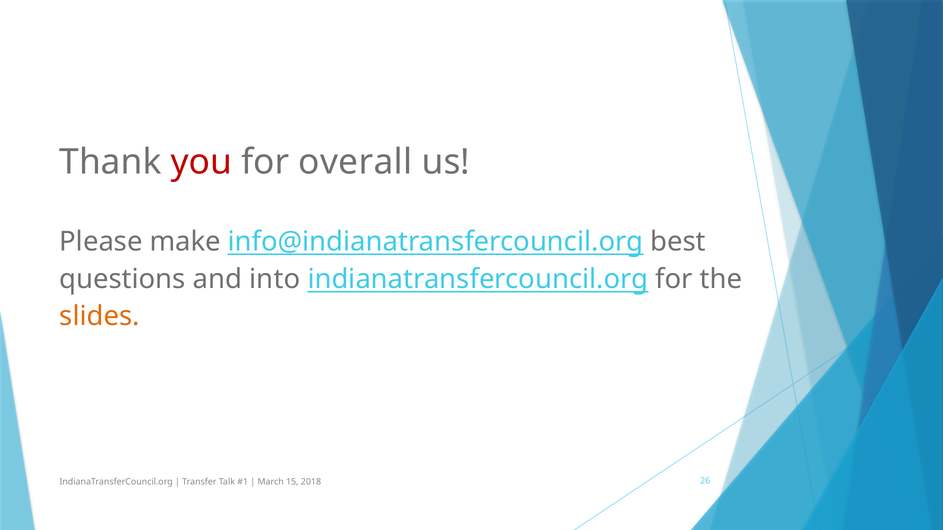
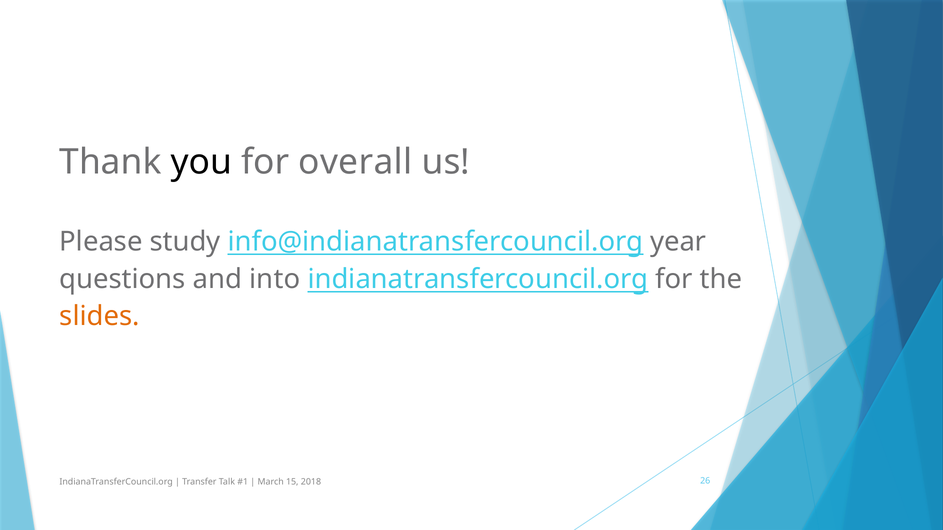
you colour: red -> black
make: make -> study
best: best -> year
